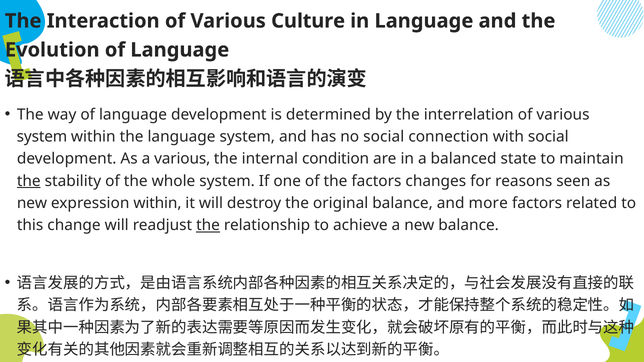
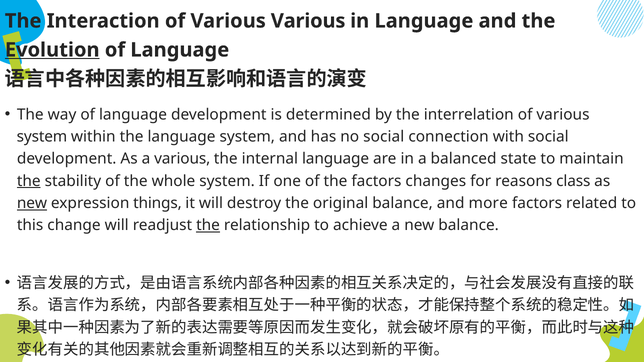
Various Culture: Culture -> Various
Evolution underline: none -> present
internal condition: condition -> language
seen: seen -> class
new at (32, 203) underline: none -> present
expression within: within -> things
